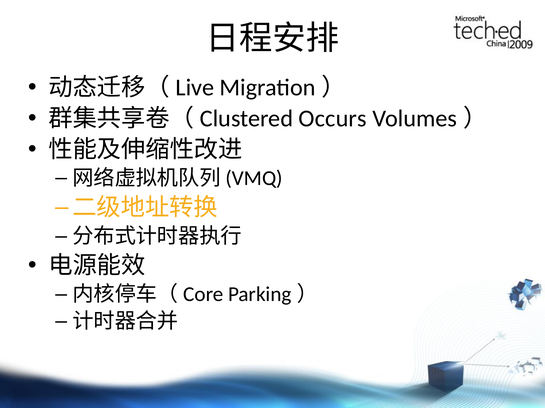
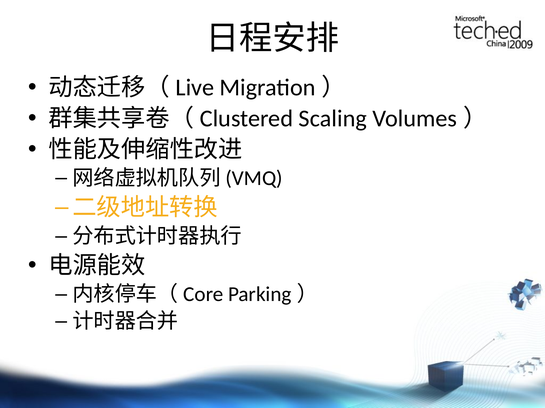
Occurs: Occurs -> Scaling
